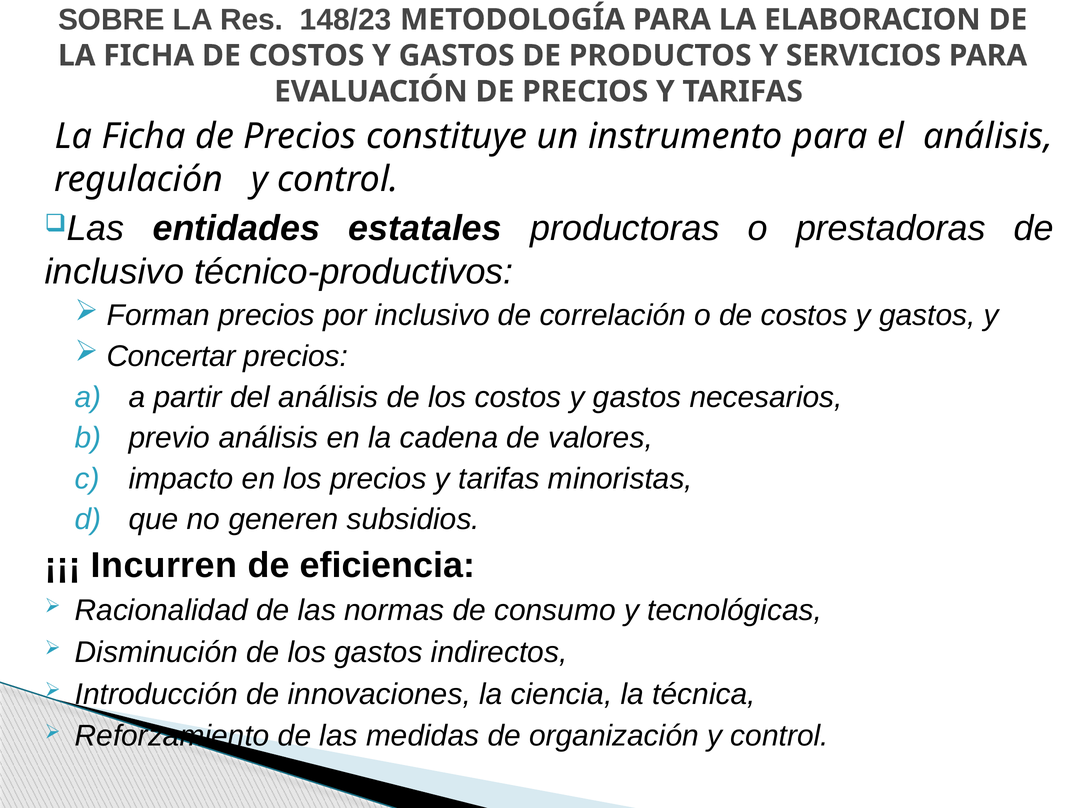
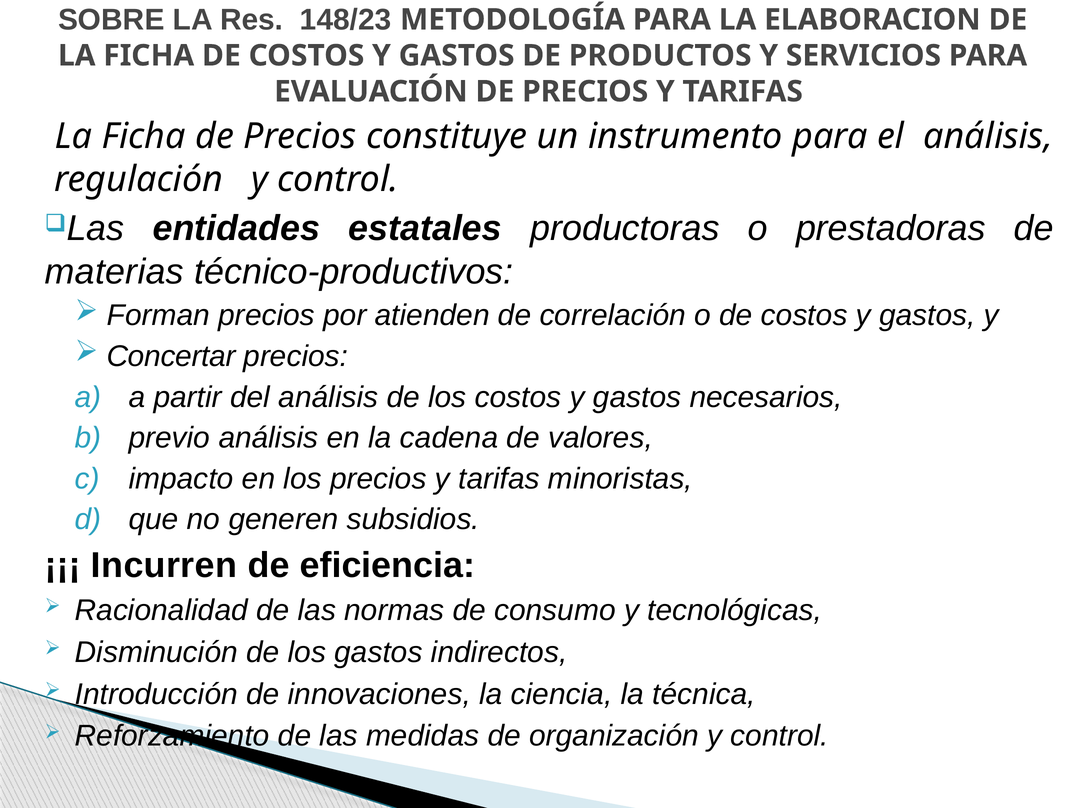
inclusivo at (114, 272): inclusivo -> materias
por inclusivo: inclusivo -> atienden
